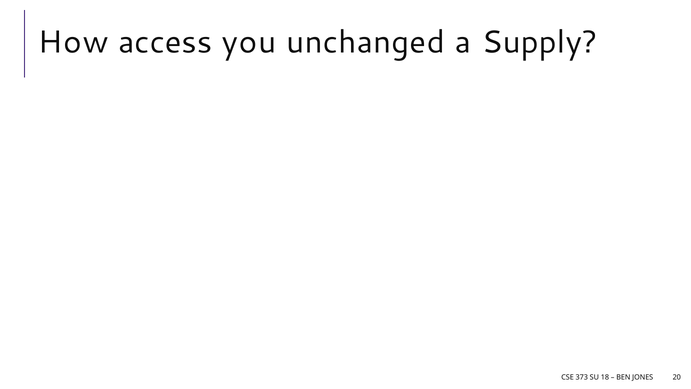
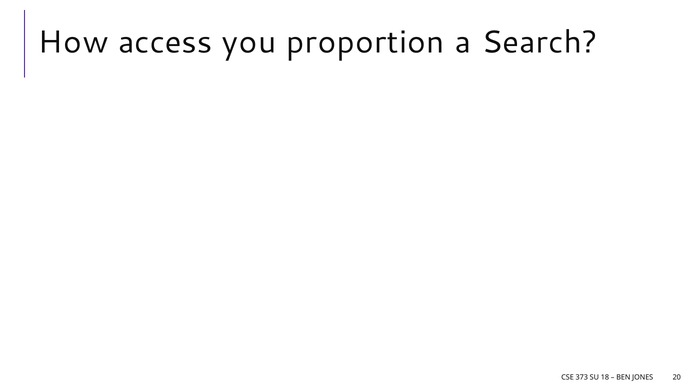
unchanged: unchanged -> proportion
Supply: Supply -> Search
